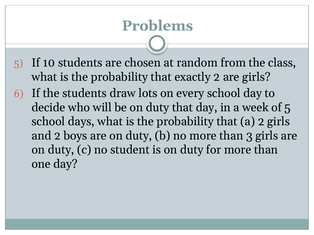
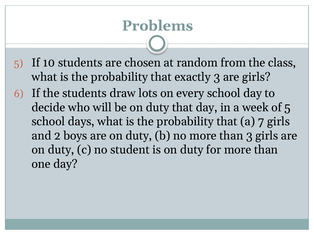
exactly 2: 2 -> 3
a 2: 2 -> 7
